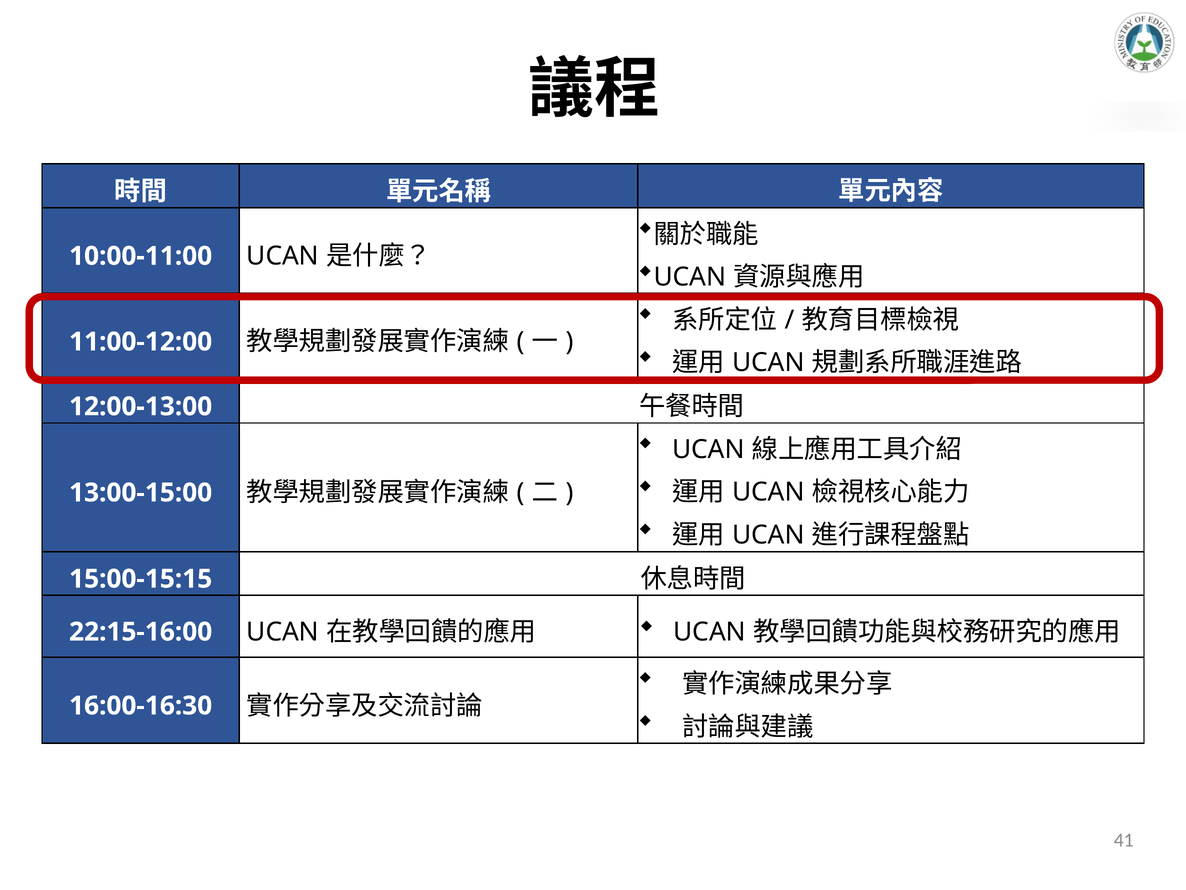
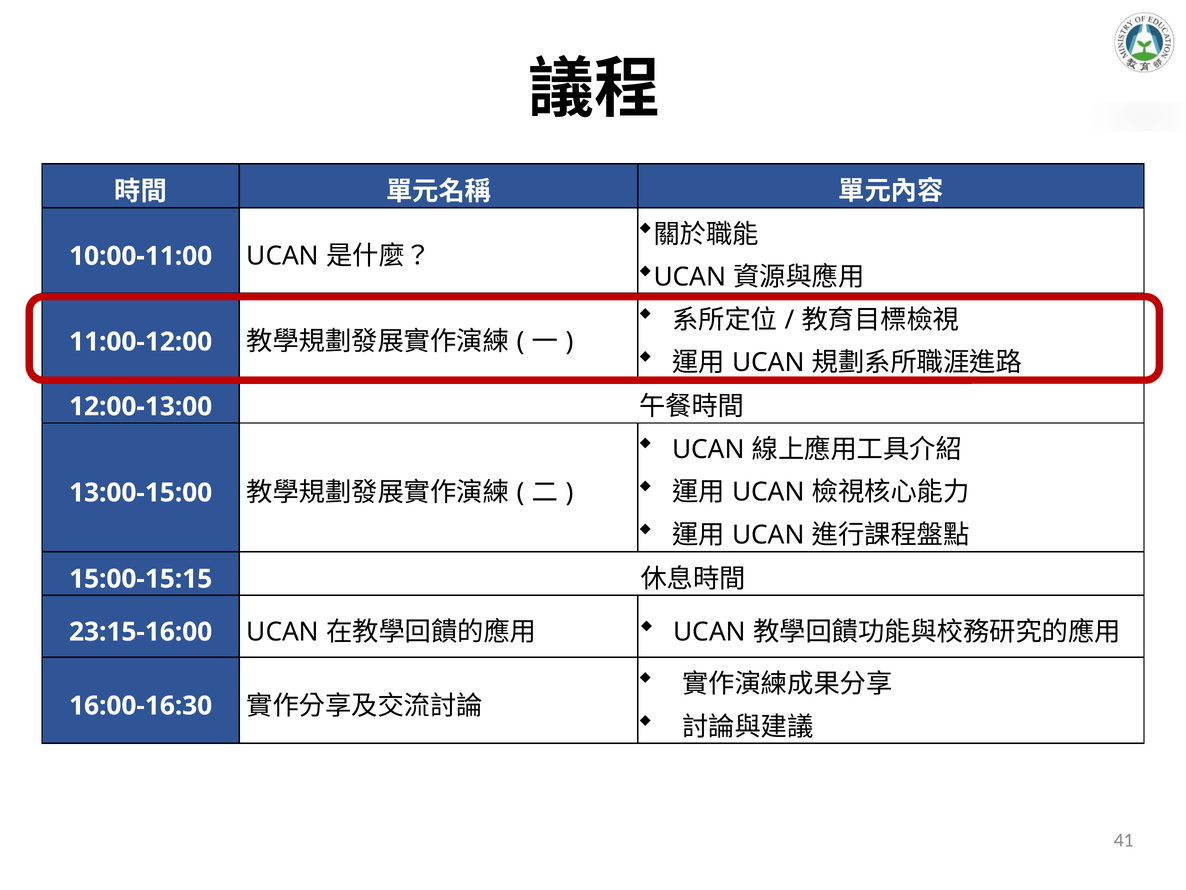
22:15-16:00: 22:15-16:00 -> 23:15-16:00
